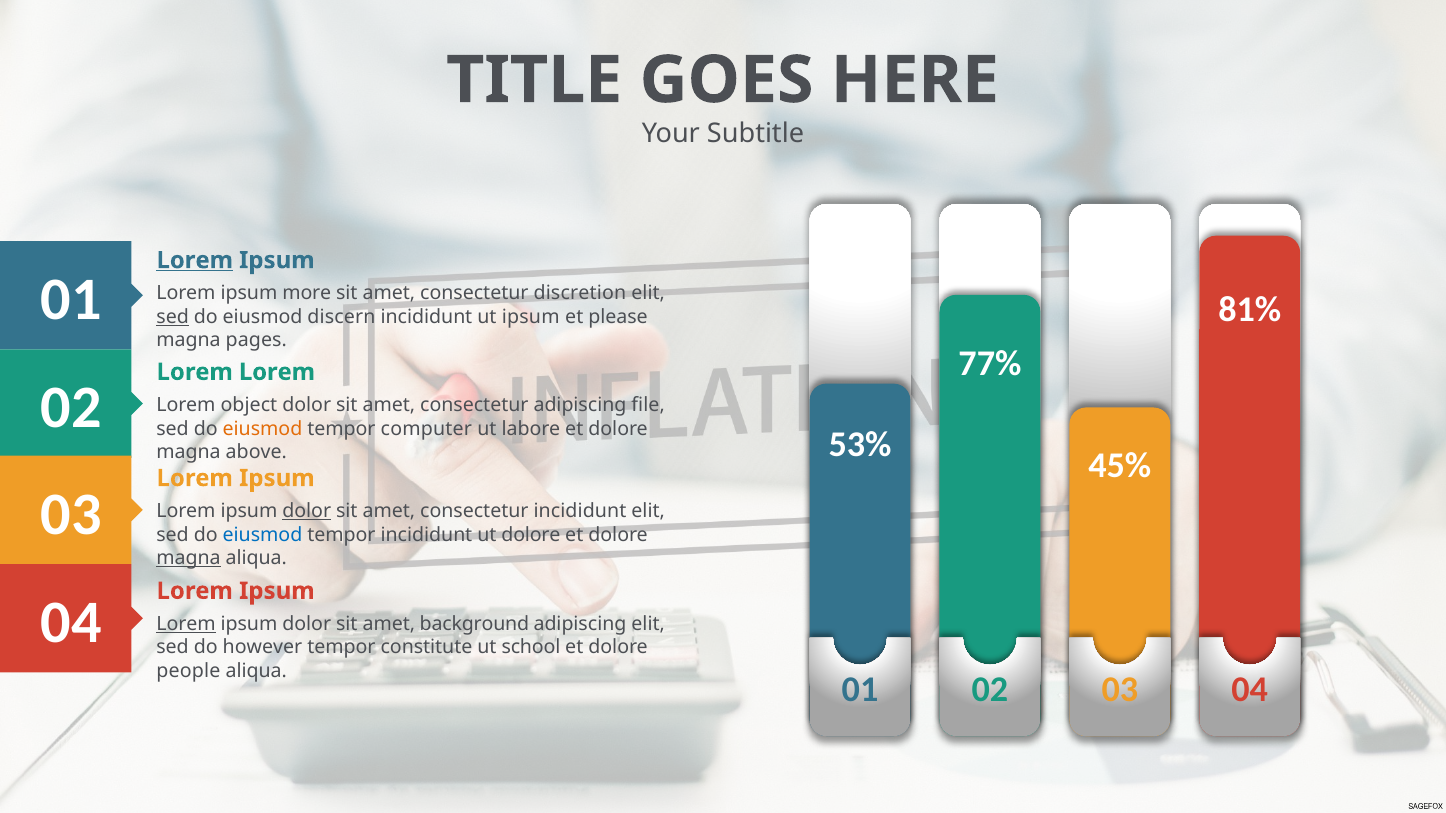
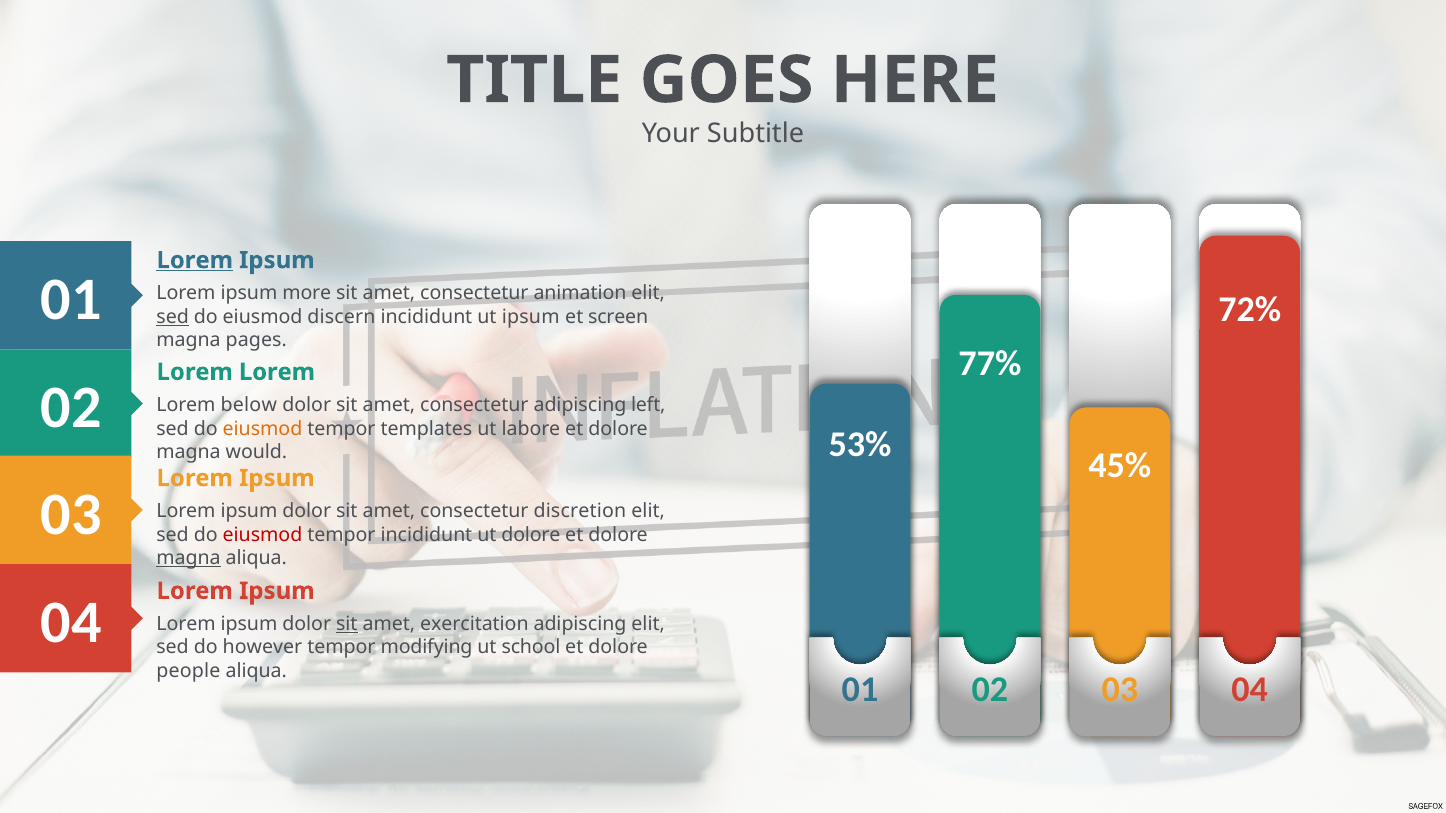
discretion: discretion -> animation
81%: 81% -> 72%
please: please -> screen
object: object -> below
file: file -> left
computer: computer -> templates
above: above -> would
dolor at (307, 511) underline: present -> none
consectetur incididunt: incididunt -> discretion
eiusmod at (263, 535) colour: blue -> red
Lorem at (186, 624) underline: present -> none
sit at (347, 624) underline: none -> present
background: background -> exercitation
constitute: constitute -> modifying
